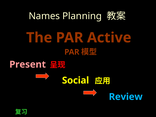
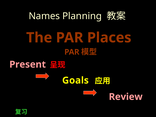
Active: Active -> Places
Social: Social -> Goals
Review colour: light blue -> pink
